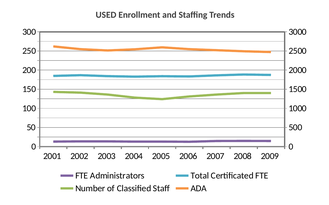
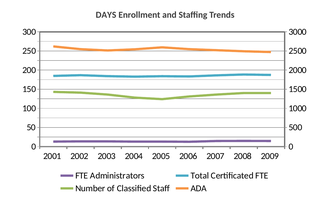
USED: USED -> DAYS
